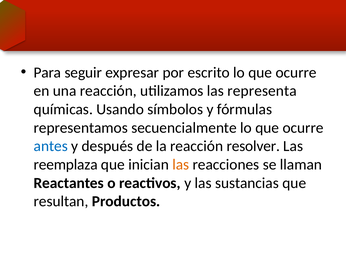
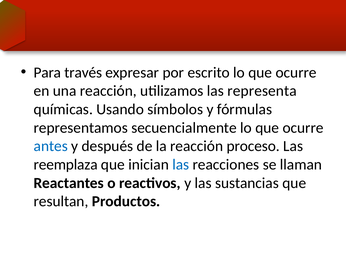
seguir: seguir -> través
resolver: resolver -> proceso
las at (181, 165) colour: orange -> blue
